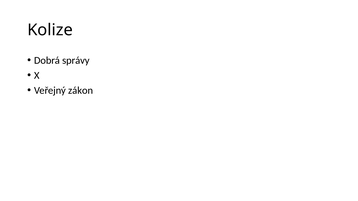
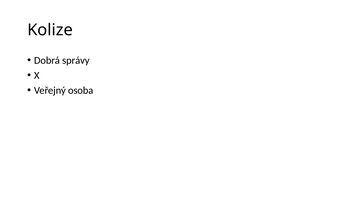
zákon: zákon -> osoba
